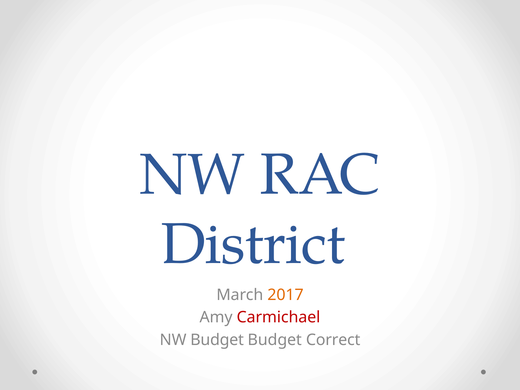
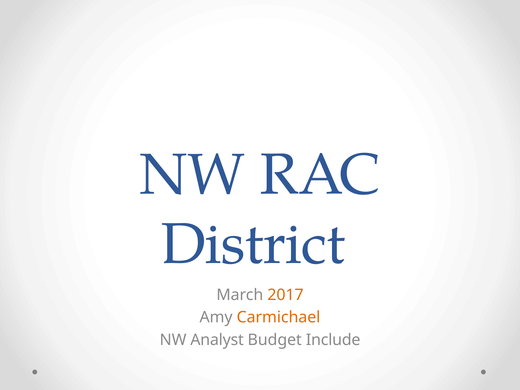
Carmichael colour: red -> orange
NW Budget: Budget -> Analyst
Correct: Correct -> Include
